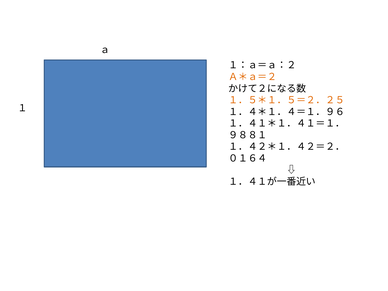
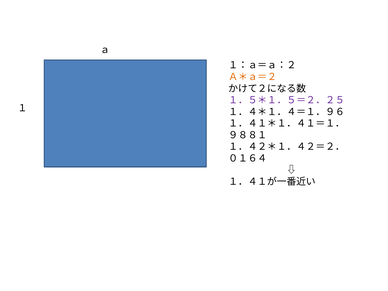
１．５＊１．５＝２．２５ colour: orange -> purple
